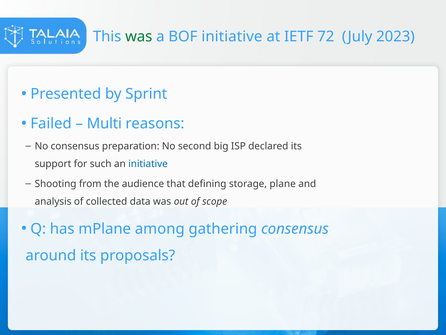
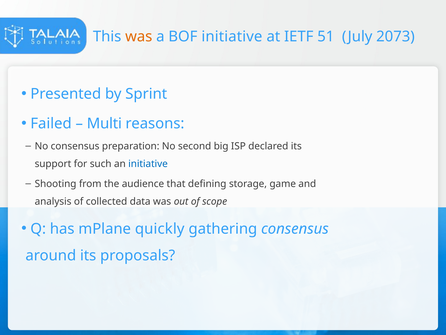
was at (139, 36) colour: green -> orange
72: 72 -> 51
2023: 2023 -> 2073
plane: plane -> game
among: among -> quickly
